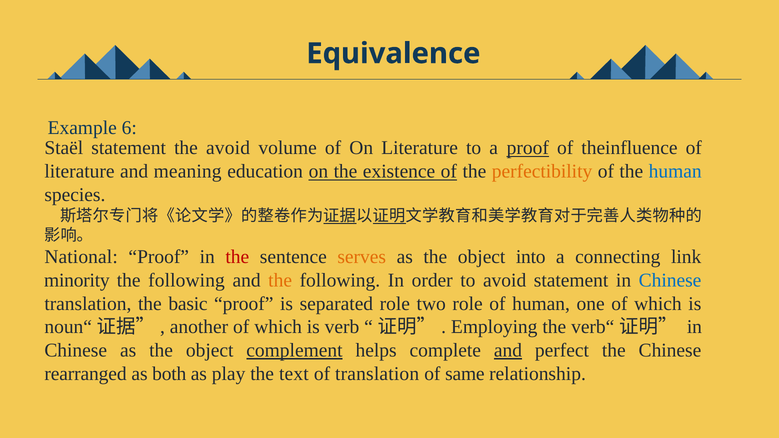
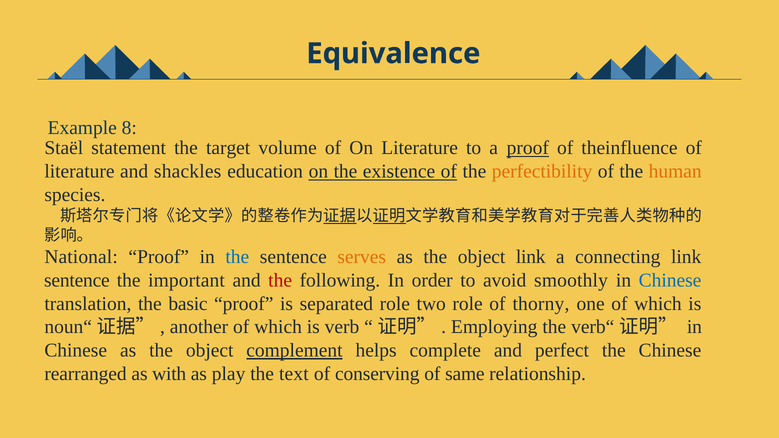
6: 6 -> 8
the avoid: avoid -> target
meaning: meaning -> shackles
human at (675, 171) colour: blue -> orange
the at (237, 257) colour: red -> blue
object into: into -> link
minority at (77, 280): minority -> sentence
following at (187, 280): following -> important
the at (280, 280) colour: orange -> red
avoid statement: statement -> smoothly
of human: human -> thorny
and at (508, 351) underline: present -> none
both: both -> with
of translation: translation -> conserving
